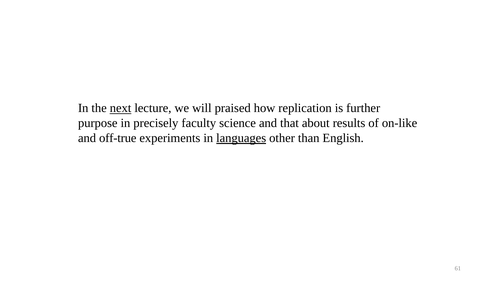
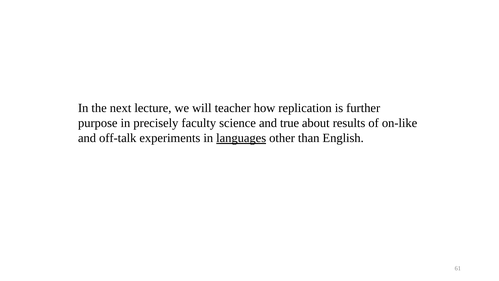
next underline: present -> none
praised: praised -> teacher
that: that -> true
off-true: off-true -> off-talk
